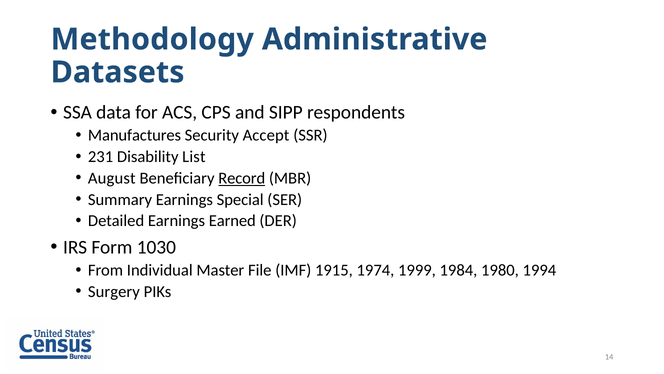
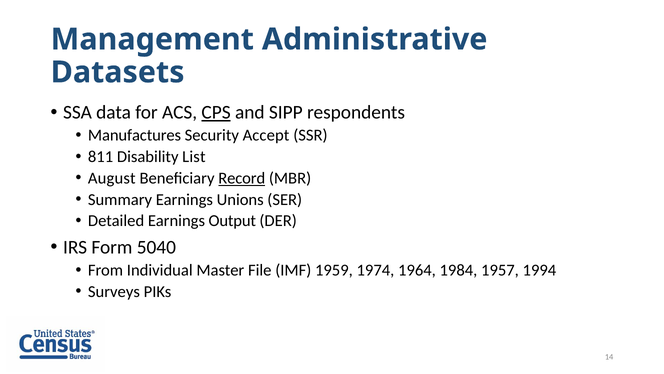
Methodology: Methodology -> Management
CPS underline: none -> present
231: 231 -> 811
Special: Special -> Unions
Earned: Earned -> Output
1030: 1030 -> 5040
1915: 1915 -> 1959
1999: 1999 -> 1964
1980: 1980 -> 1957
Surgery: Surgery -> Surveys
